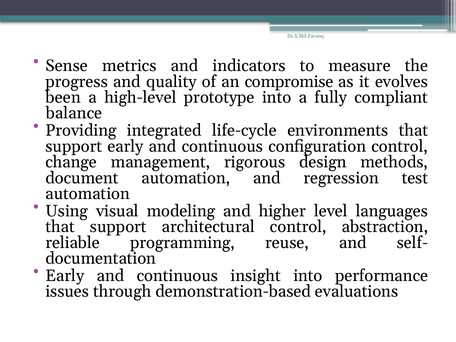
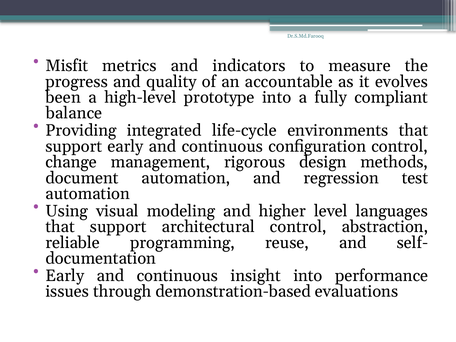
Sense: Sense -> Misfit
compromise: compromise -> accountable
